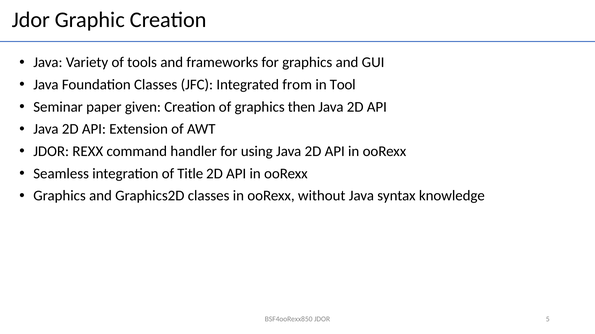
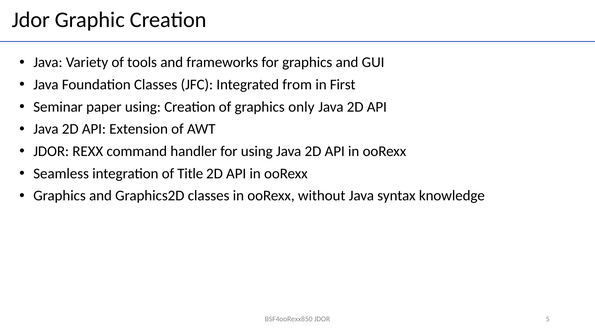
Tool: Tool -> First
paper given: given -> using
then: then -> only
